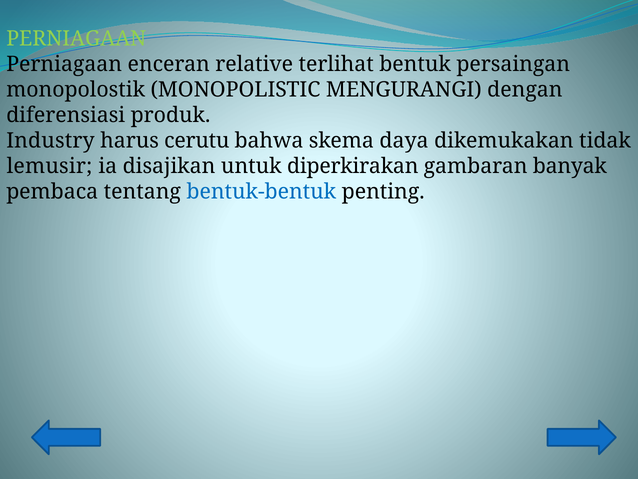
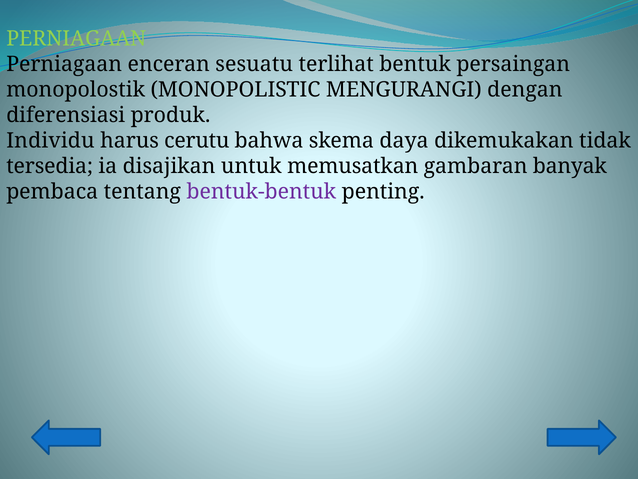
relative: relative -> sesuatu
Industry: Industry -> Individu
lemusir: lemusir -> tersedia
diperkirakan: diperkirakan -> memusatkan
bentuk-bentuk colour: blue -> purple
